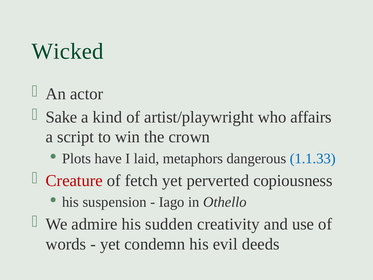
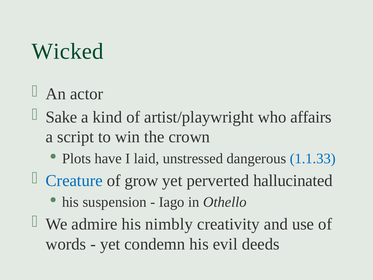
metaphors: metaphors -> unstressed
Creature colour: red -> blue
fetch: fetch -> grow
copiousness: copiousness -> hallucinated
sudden: sudden -> nimbly
